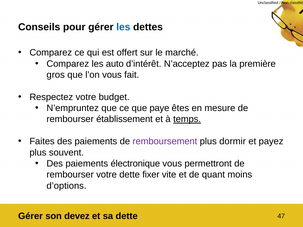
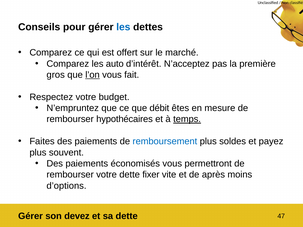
l’on underline: none -> present
paye: paye -> débit
établissement: établissement -> hypothécaires
remboursement colour: purple -> blue
dormir: dormir -> soldes
électronique: électronique -> économisés
quant: quant -> après
